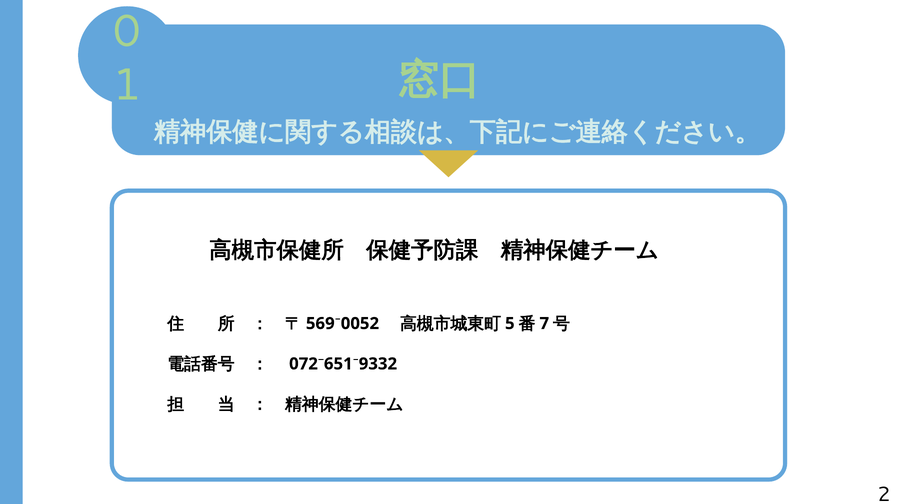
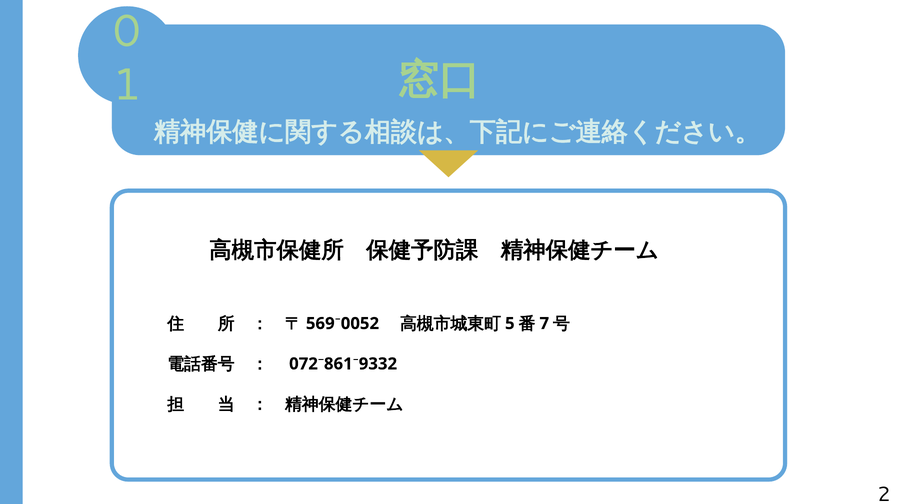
072⁻651⁻9332: 072⁻651⁻9332 -> 072⁻861⁻9332
